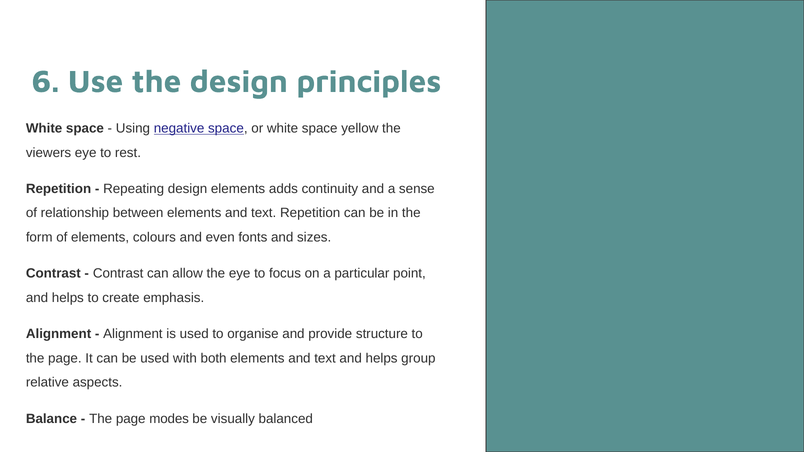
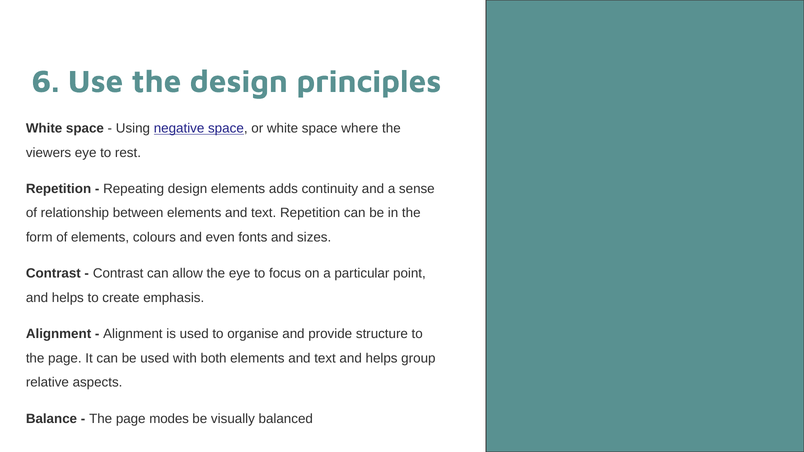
yellow: yellow -> where
